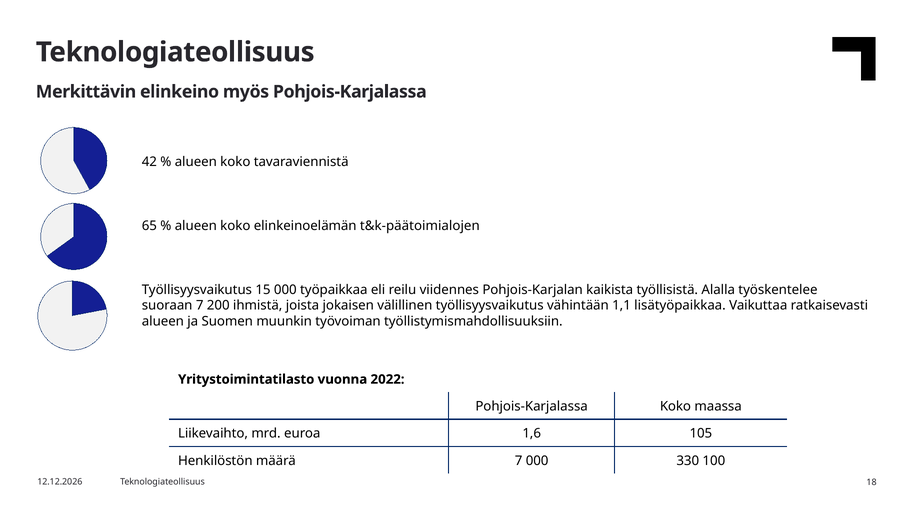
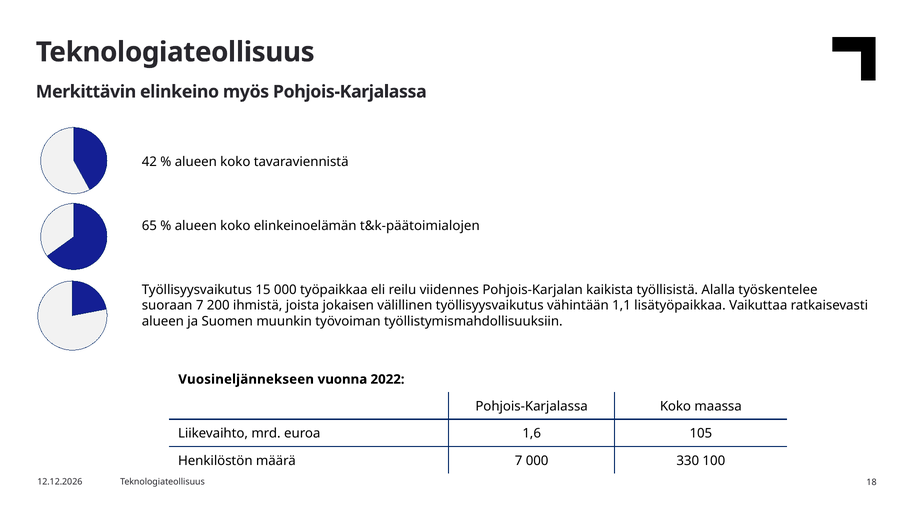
Yritystoimintatilasto: Yritystoimintatilasto -> Vuosineljännekseen
